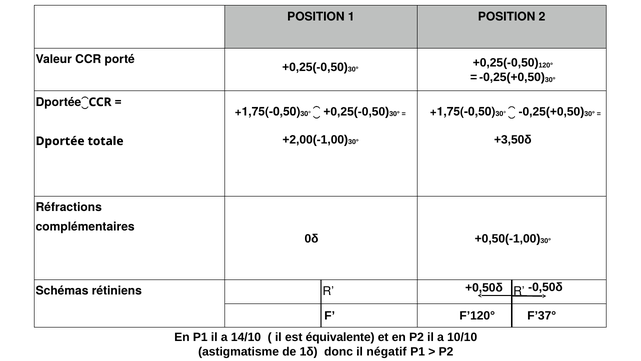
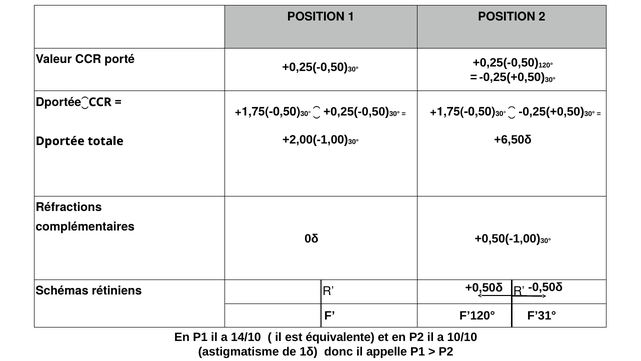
+3,50δ: +3,50δ -> +6,50δ
F’37°: F’37° -> F’31°
négatif: négatif -> appelle
